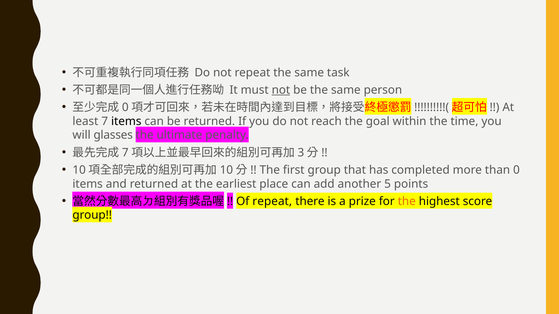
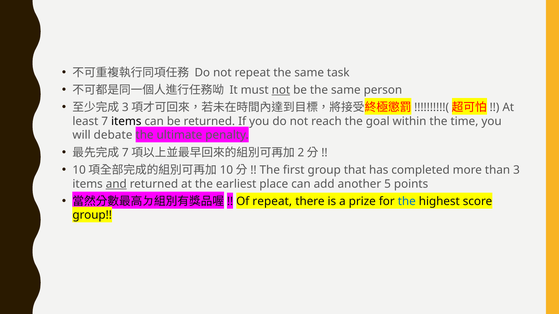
0 at (125, 108): 0 -> 3
glasses: glasses -> debate
3: 3 -> 2
than 0: 0 -> 3
and underline: none -> present
the at (407, 202) colour: orange -> blue
